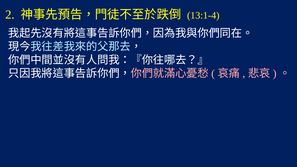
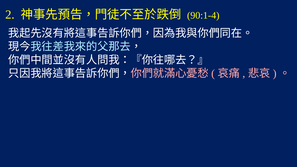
13:1-4: 13:1-4 -> 90:1-4
